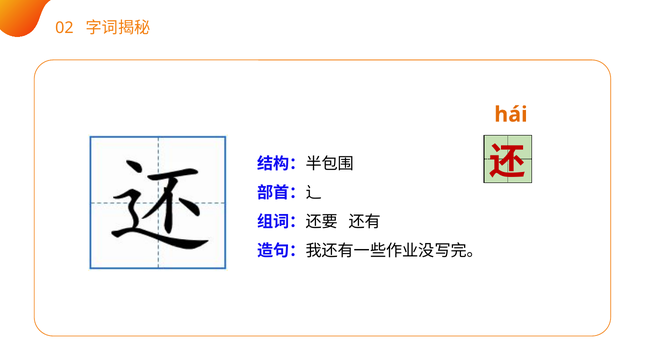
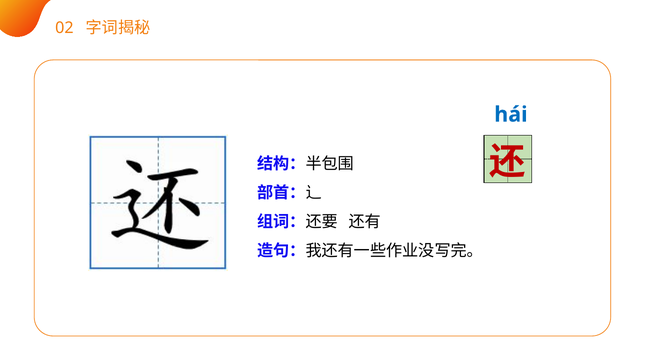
hái colour: orange -> blue
